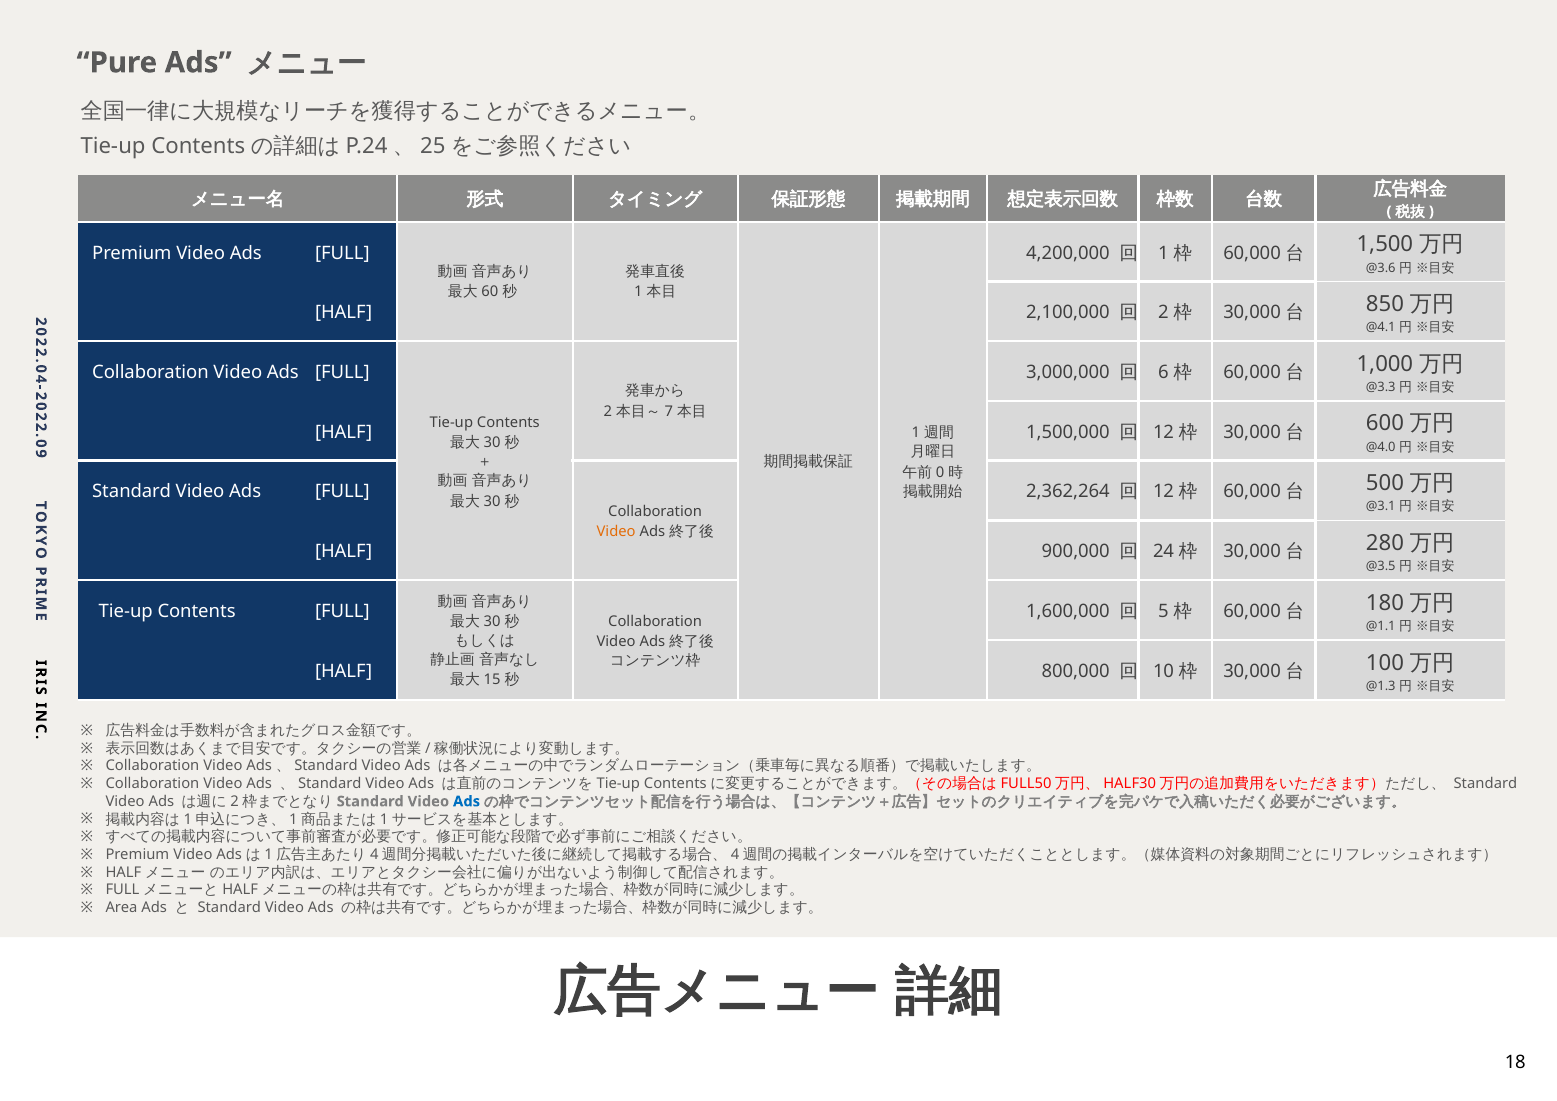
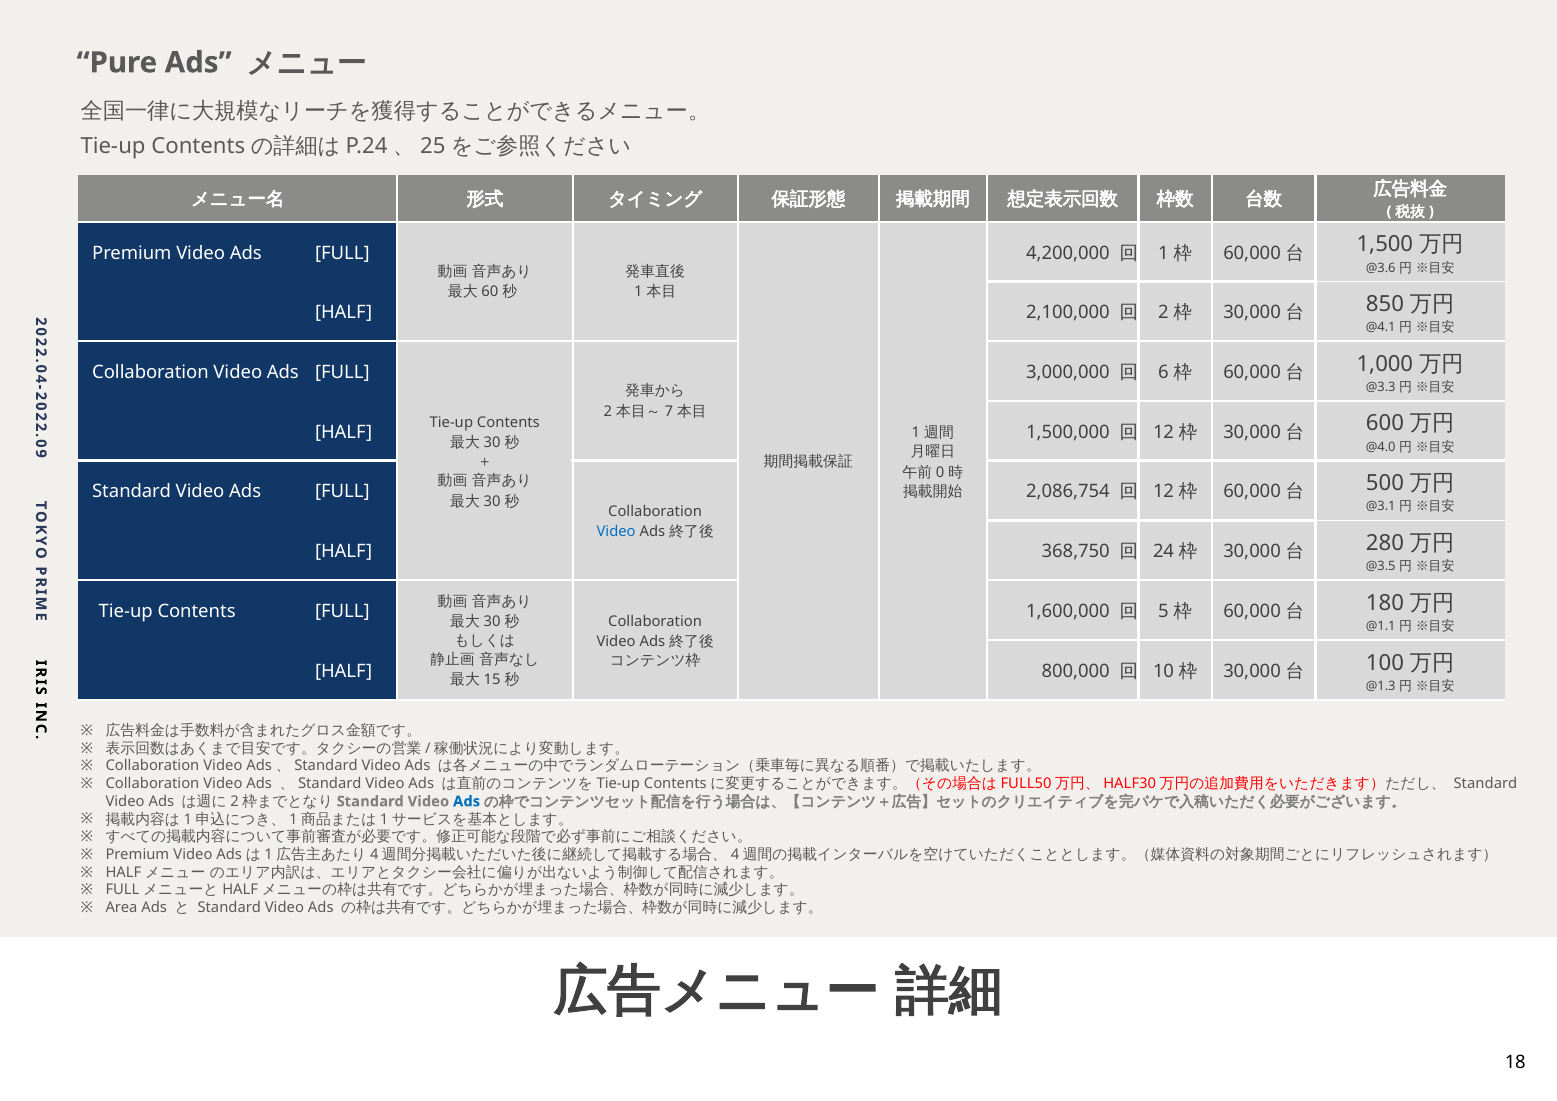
2,362,264: 2,362,264 -> 2,086,754
Video at (616, 532) colour: orange -> blue
900,000: 900,000 -> 368,750
